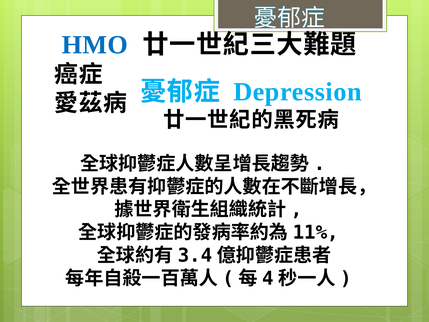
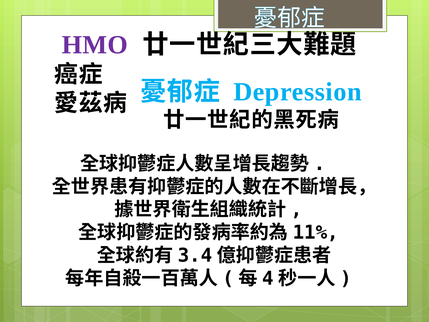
HMO colour: blue -> purple
